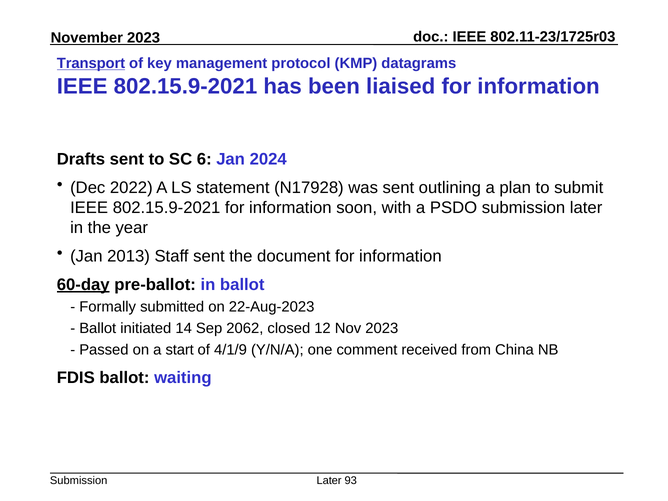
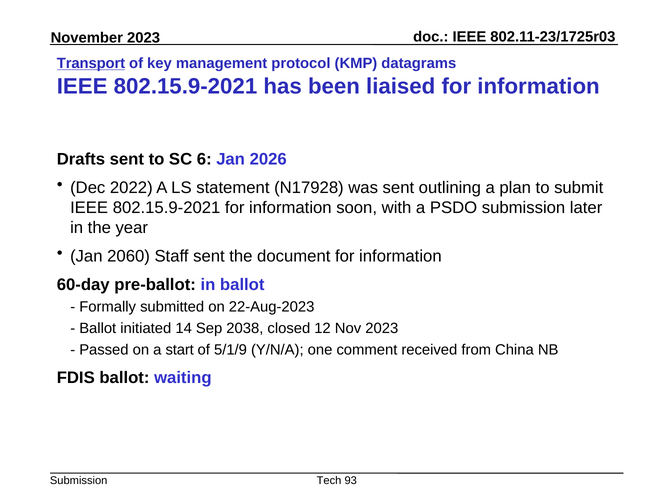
2024: 2024 -> 2026
2013: 2013 -> 2060
60-day underline: present -> none
2062: 2062 -> 2038
4/1/9: 4/1/9 -> 5/1/9
Later at (329, 480): Later -> Tech
